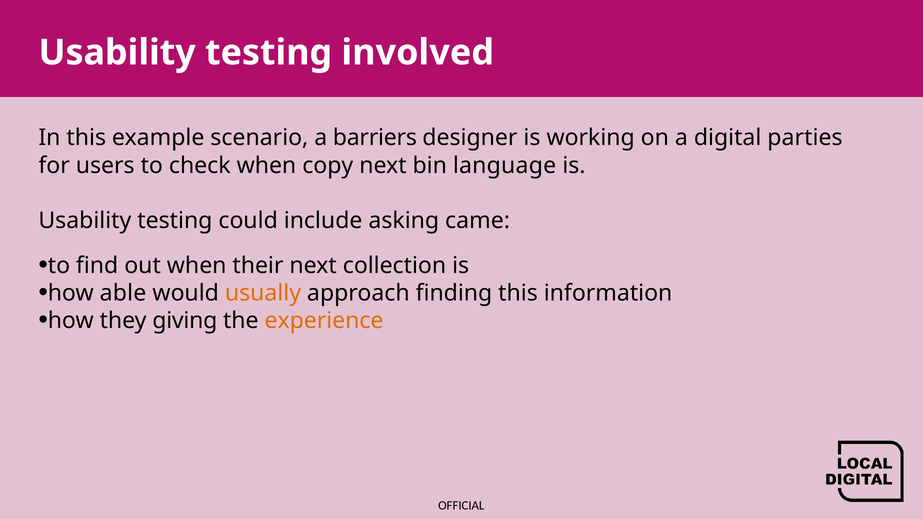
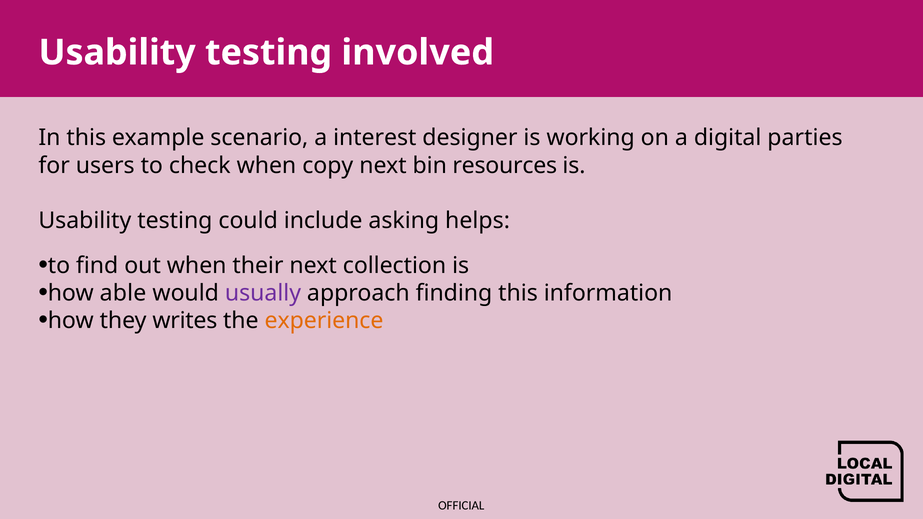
barriers: barriers -> interest
language: language -> resources
came: came -> helps
usually colour: orange -> purple
giving: giving -> writes
